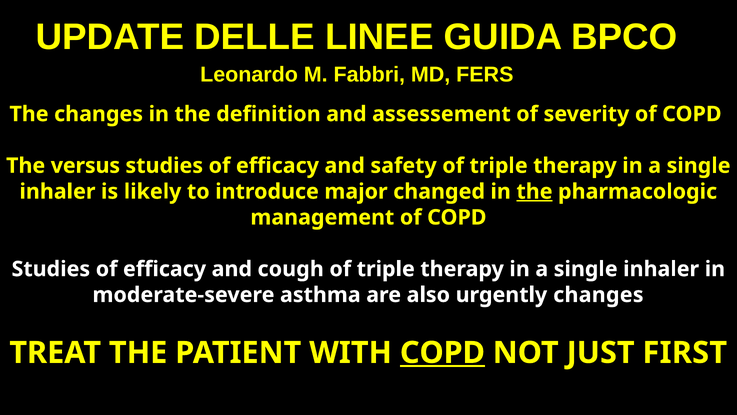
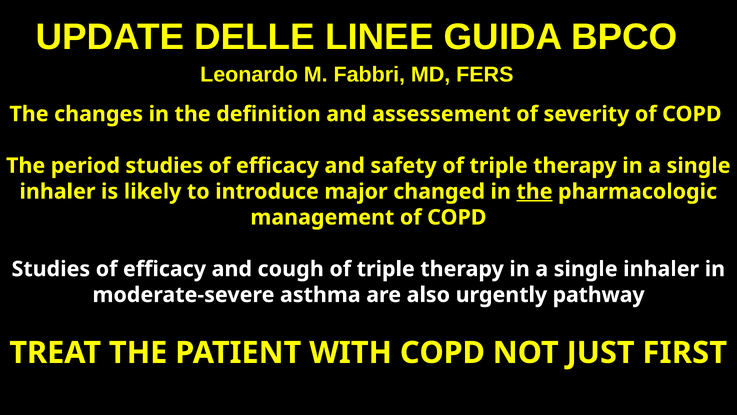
versus: versus -> period
urgently changes: changes -> pathway
COPD at (442, 352) underline: present -> none
